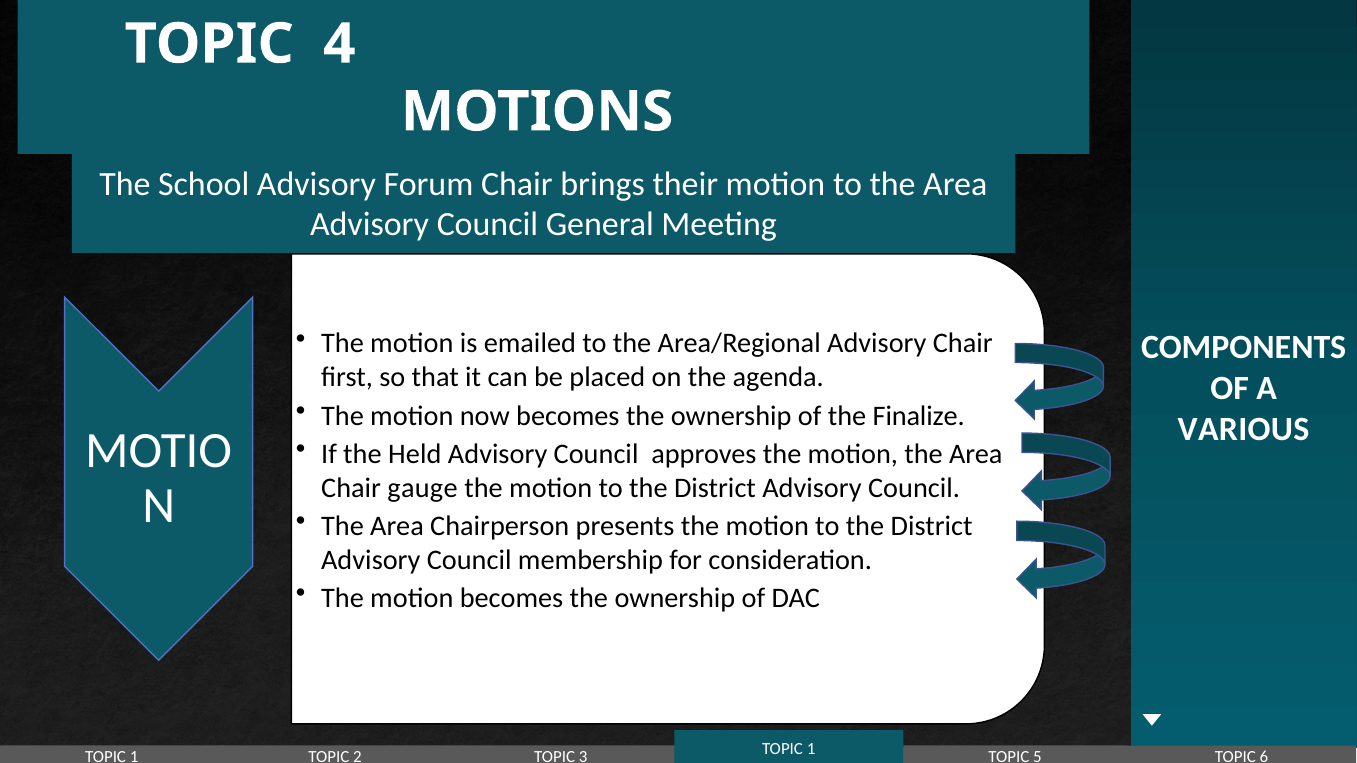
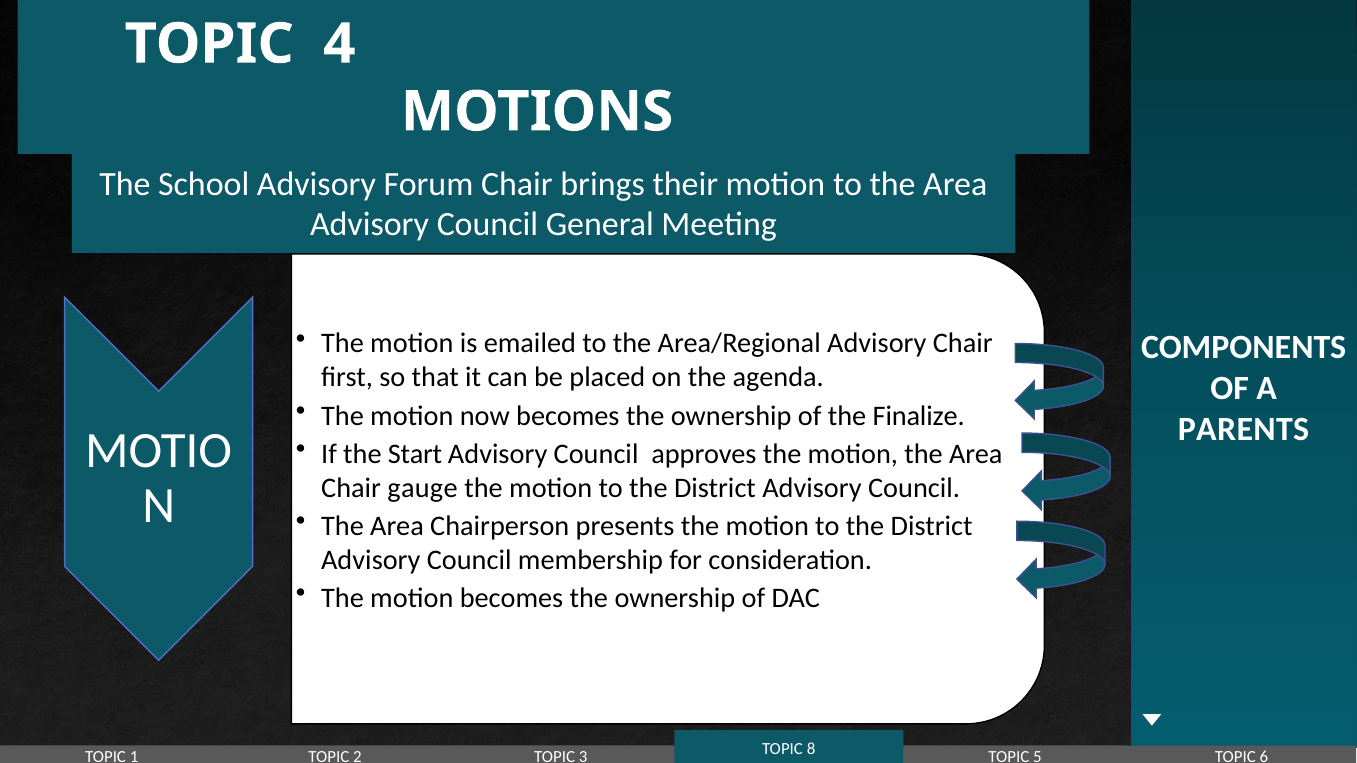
VARIOUS: VARIOUS -> PARENTS
Held: Held -> Start
1 at (811, 749): 1 -> 8
